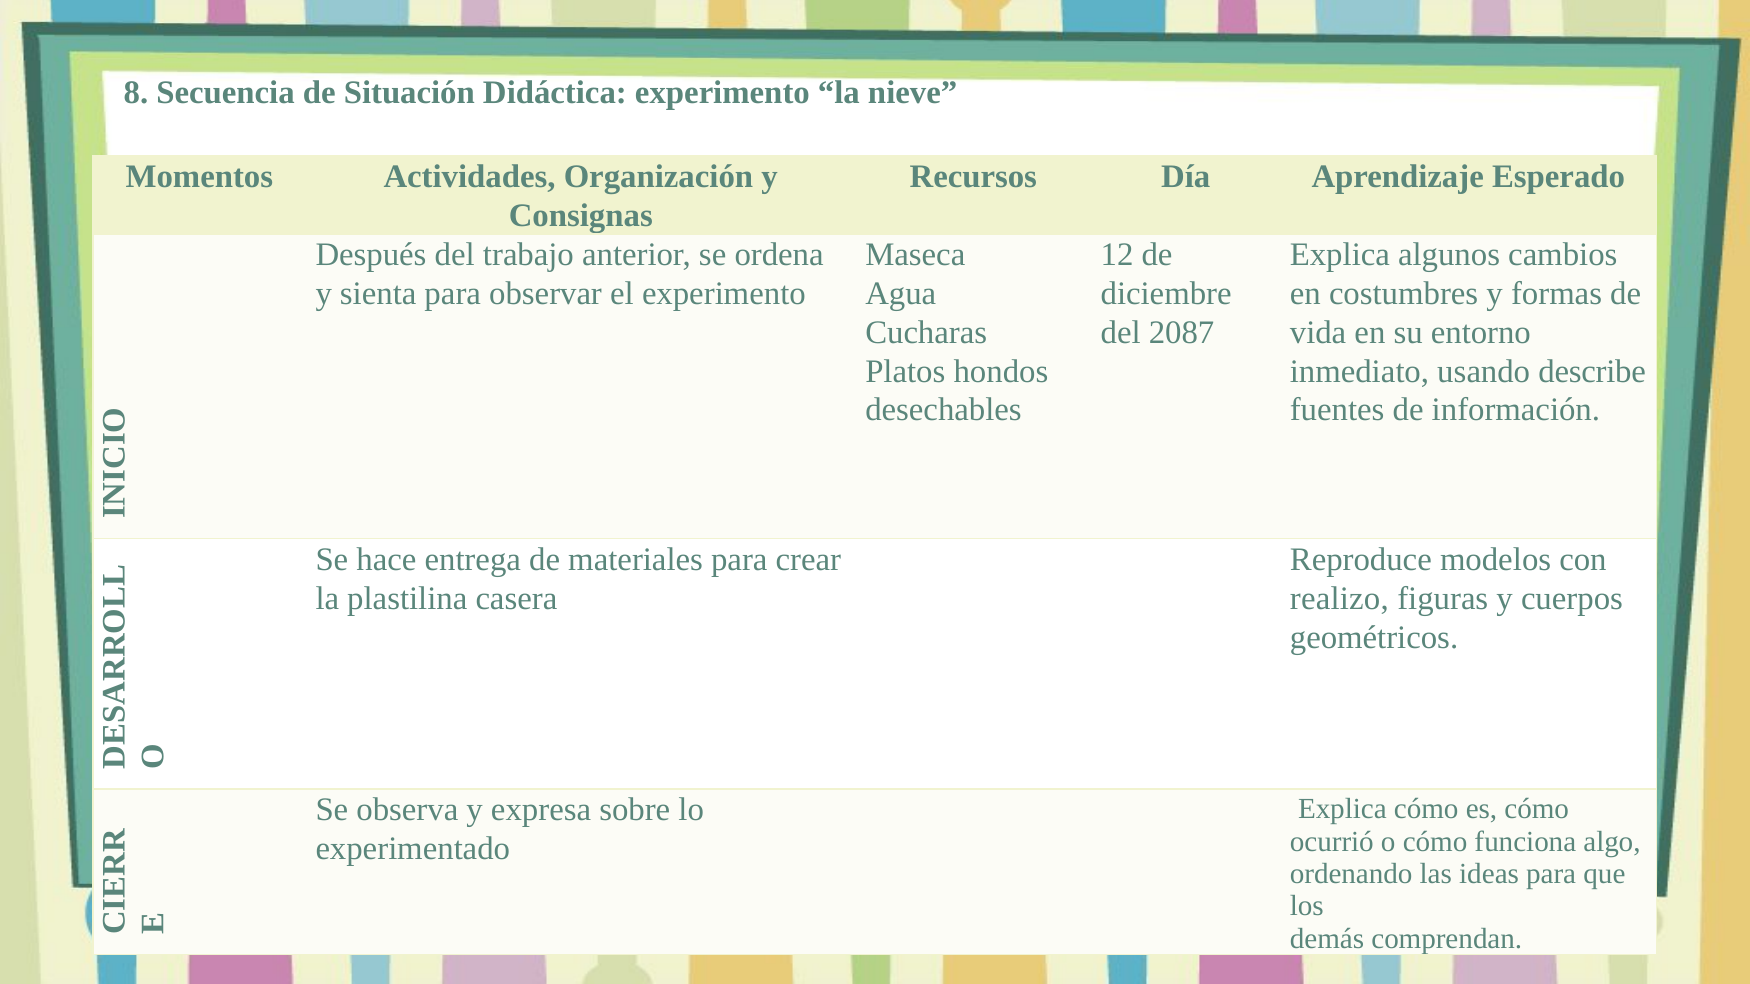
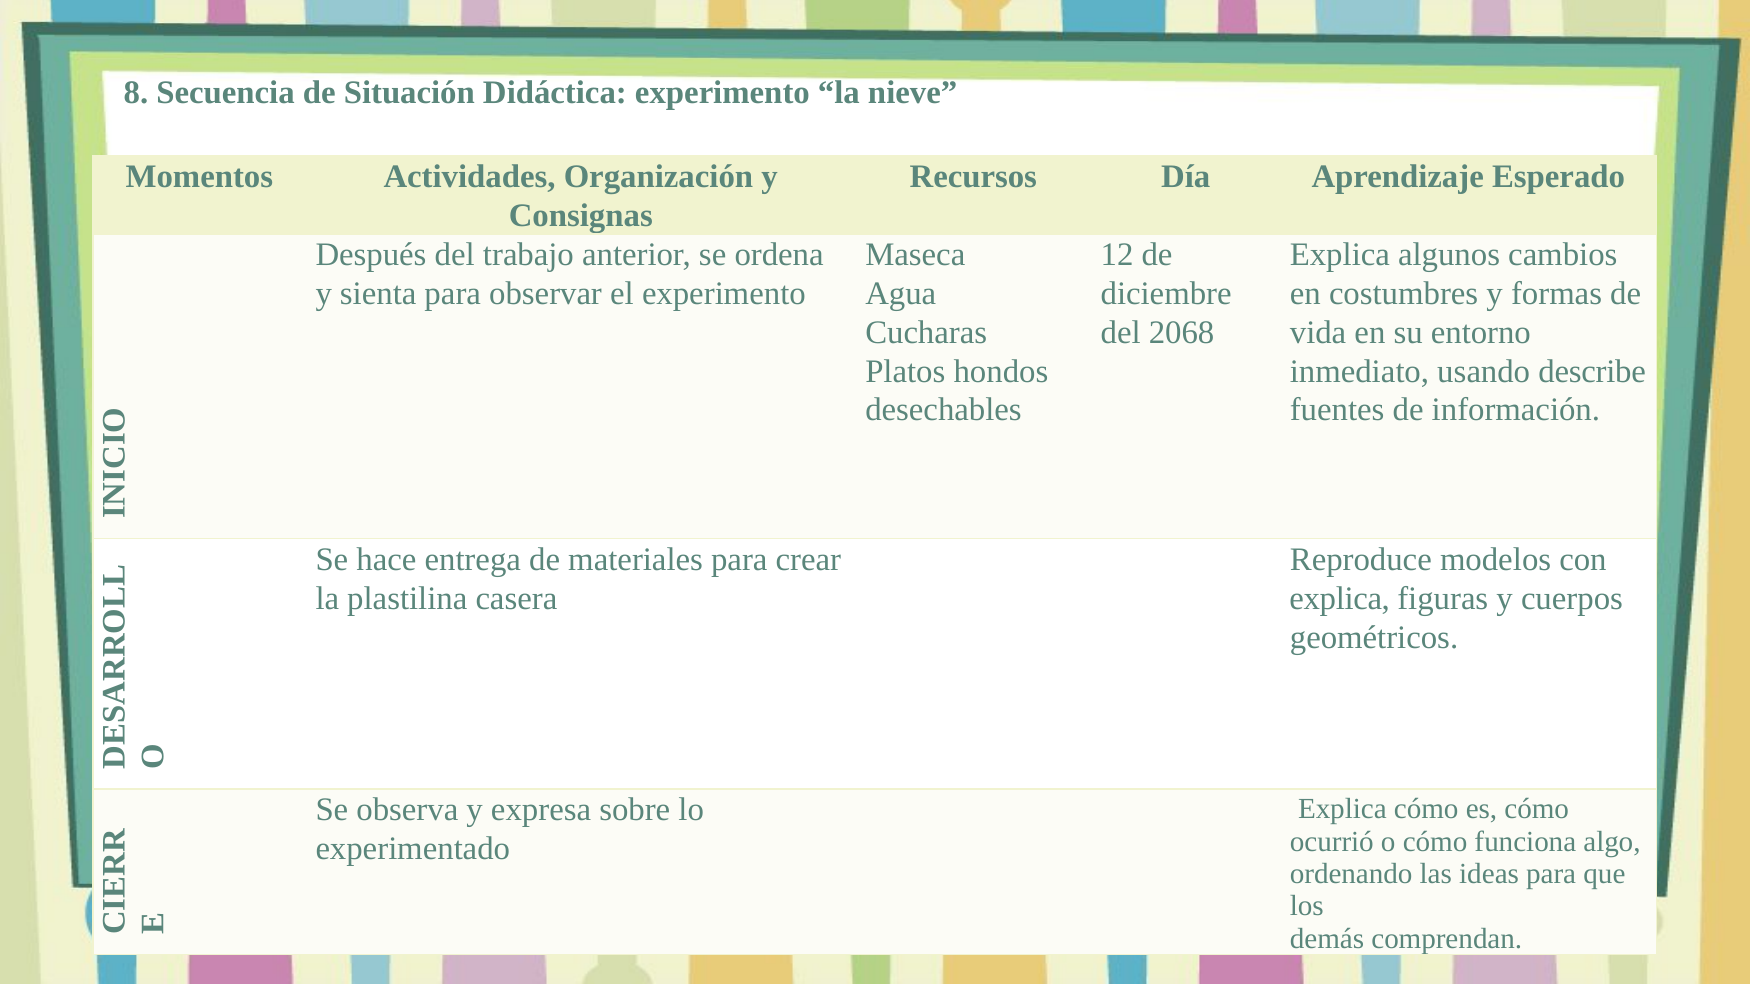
2087: 2087 -> 2068
realizo at (1339, 599): realizo -> explica
